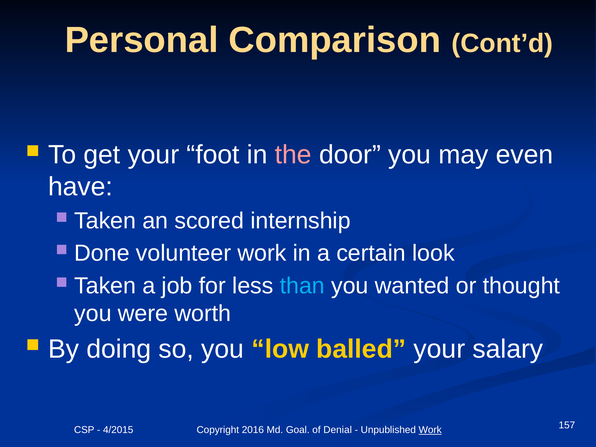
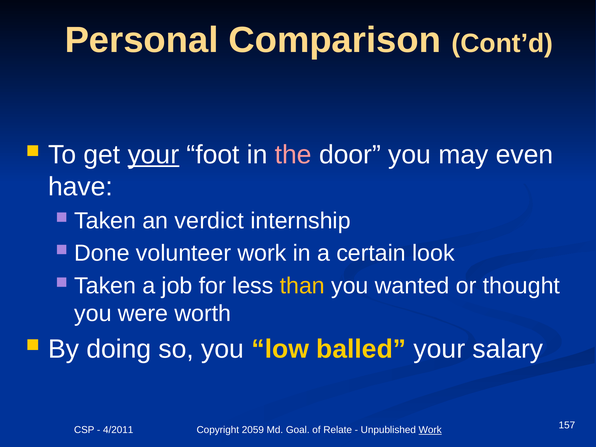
your at (153, 155) underline: none -> present
scored: scored -> verdict
than colour: light blue -> yellow
4/2015: 4/2015 -> 4/2011
2016: 2016 -> 2059
Denial: Denial -> Relate
